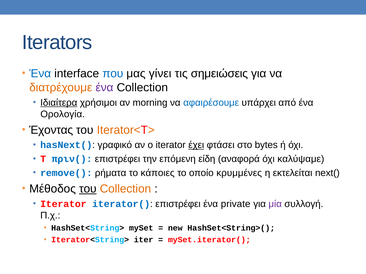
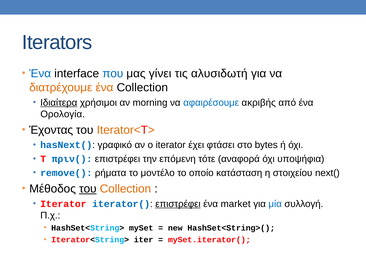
σημειώσεις: σημειώσεις -> αλυσιδωτή
ένα at (104, 88) colour: purple -> orange
υπάρχει: υπάρχει -> ακριβής
έχει underline: present -> none
είδη: είδη -> τότε
καλύψαμε: καλύψαμε -> υποψήφια
κάποιες: κάποιες -> μοντέλο
κρυμμένες: κρυμμένες -> κατάσταση
εκτελείται: εκτελείται -> στοιχείου
επιστρέφει at (178, 204) underline: none -> present
private: private -> market
μία colour: purple -> blue
